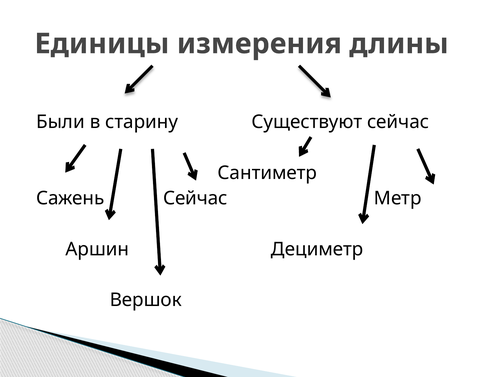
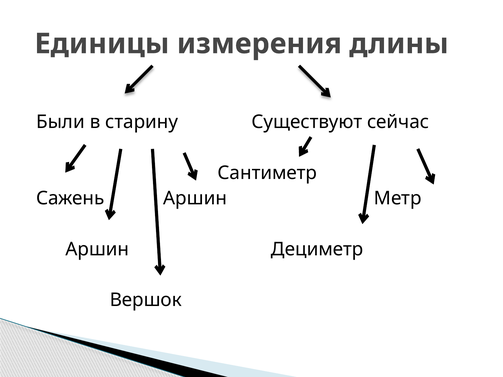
Сажень Сейчас: Сейчас -> Аршин
